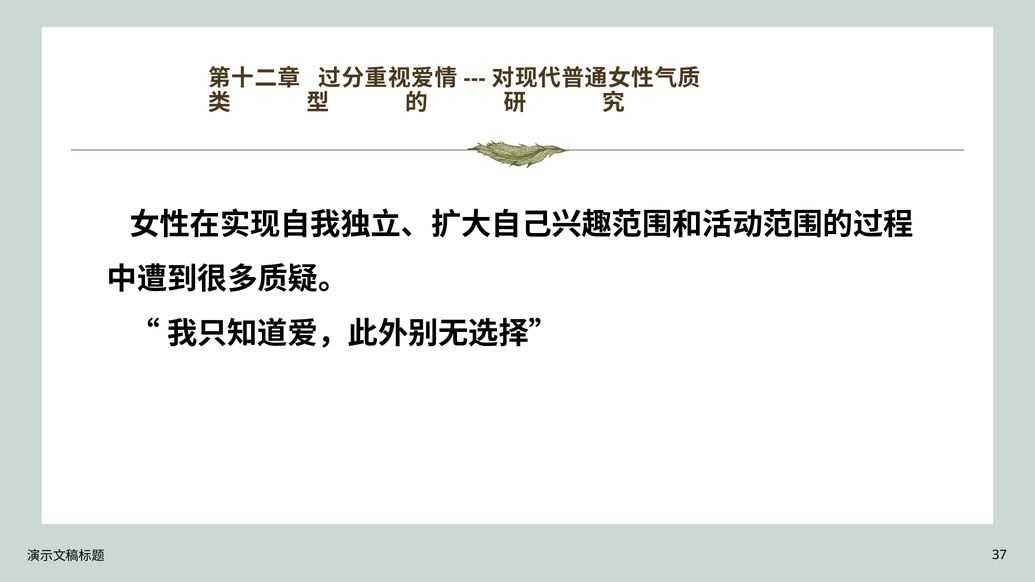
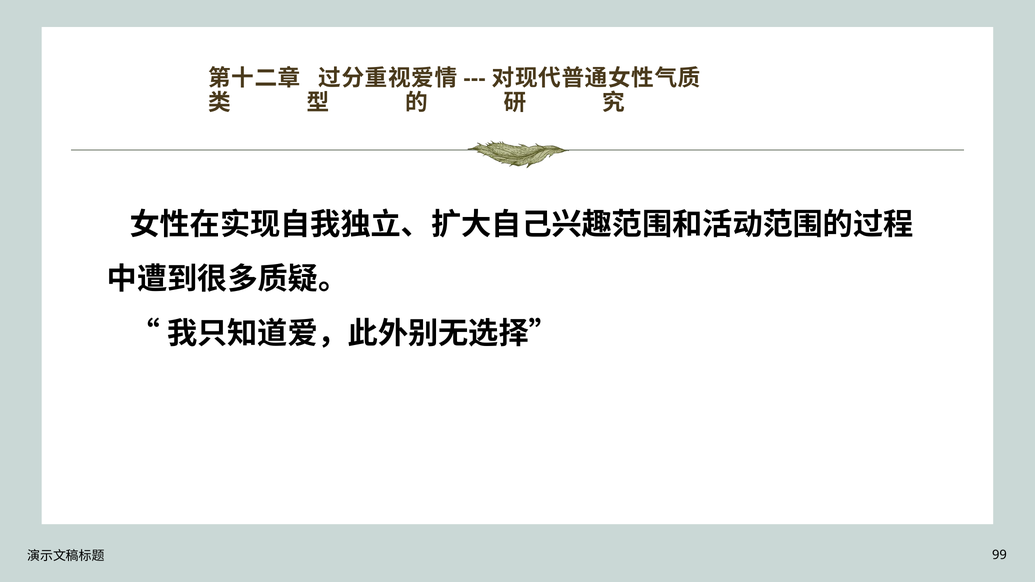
37: 37 -> 99
